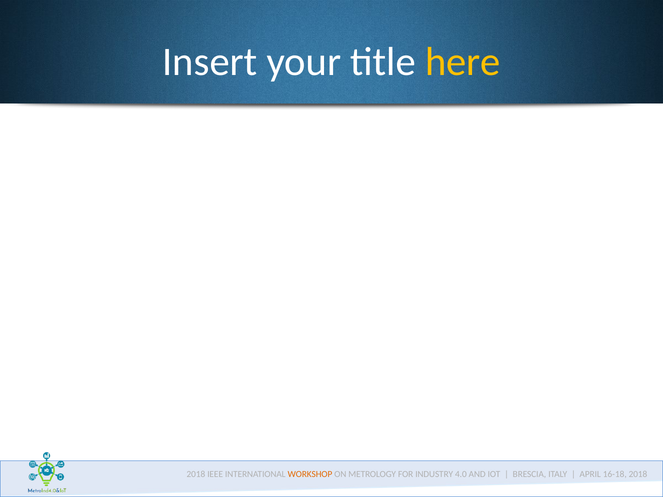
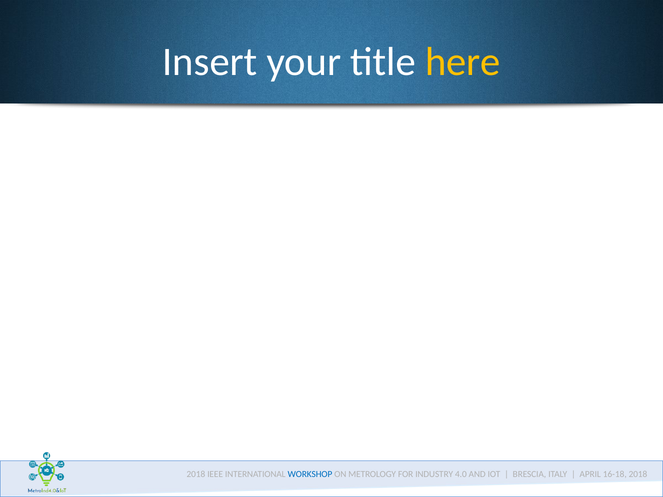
WORKSHOP colour: orange -> blue
